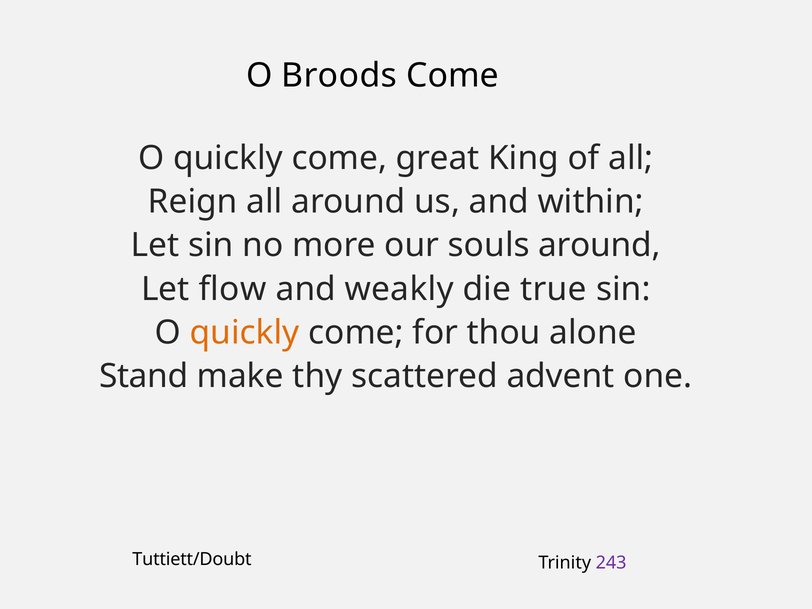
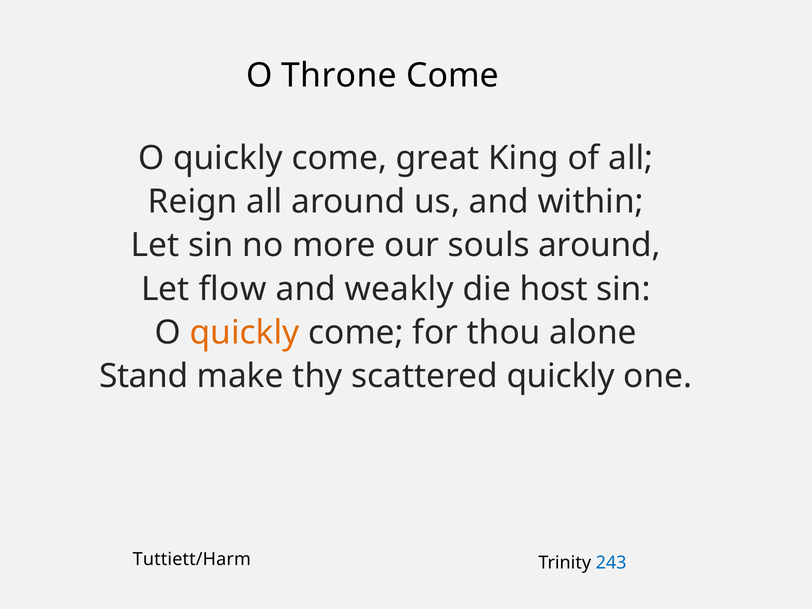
Broods: Broods -> Throne
true: true -> host
scattered advent: advent -> quickly
Tuttiett/Doubt: Tuttiett/Doubt -> Tuttiett/Harm
243 colour: purple -> blue
